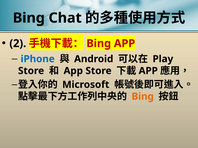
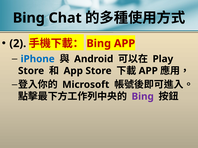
Bing at (143, 97) colour: orange -> purple
